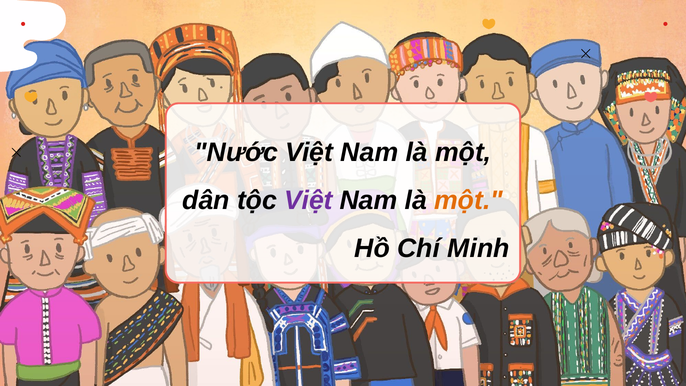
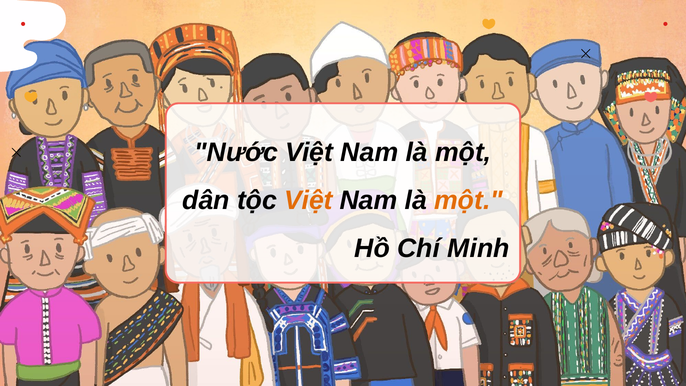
Việt at (308, 200) colour: purple -> orange
